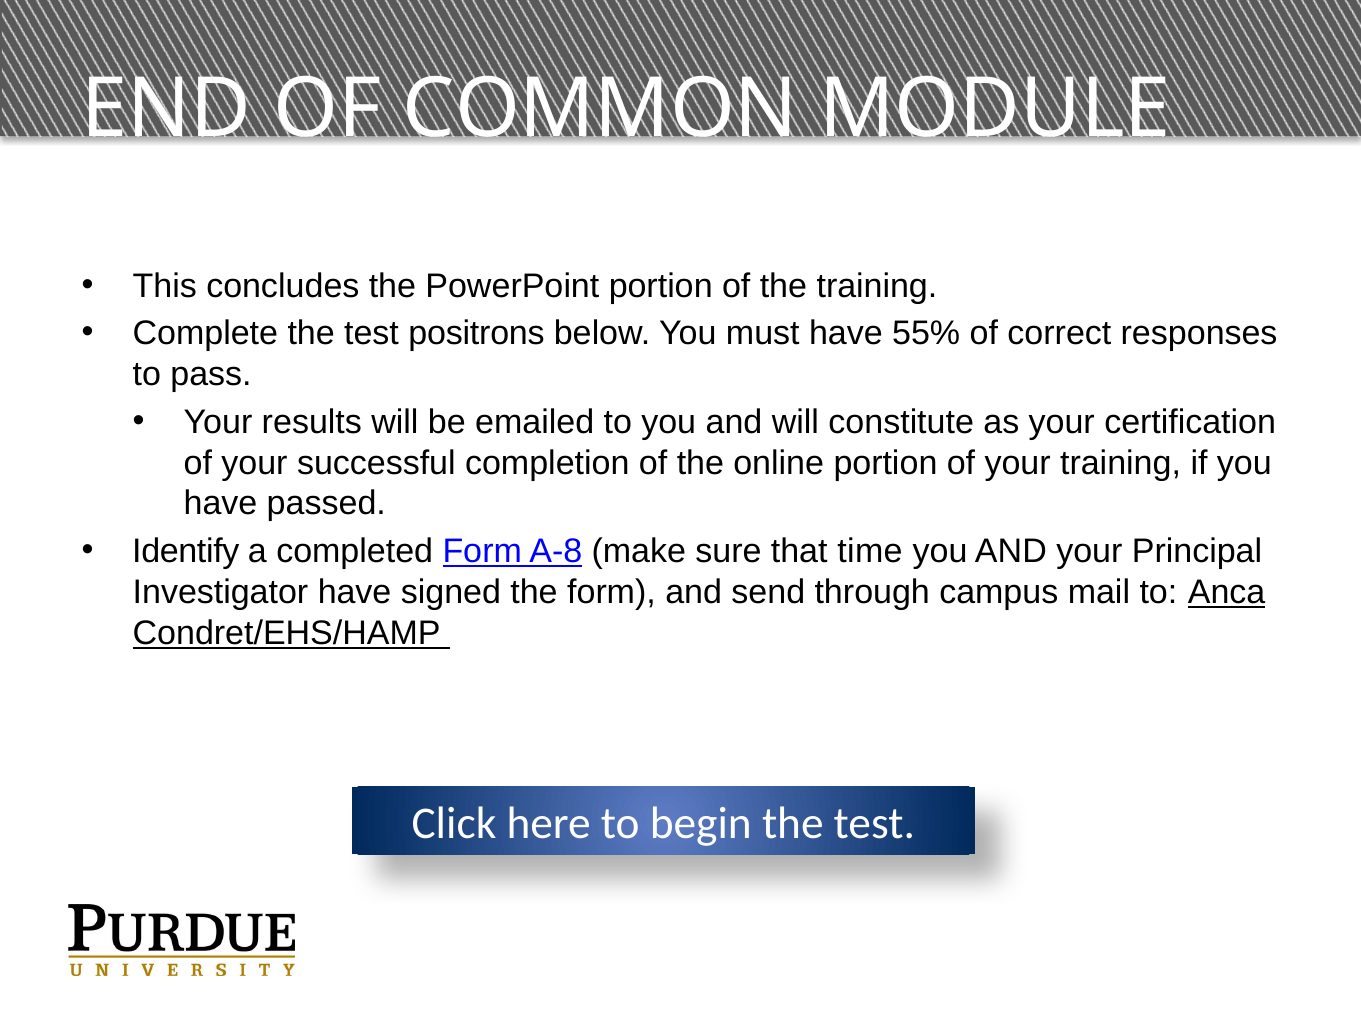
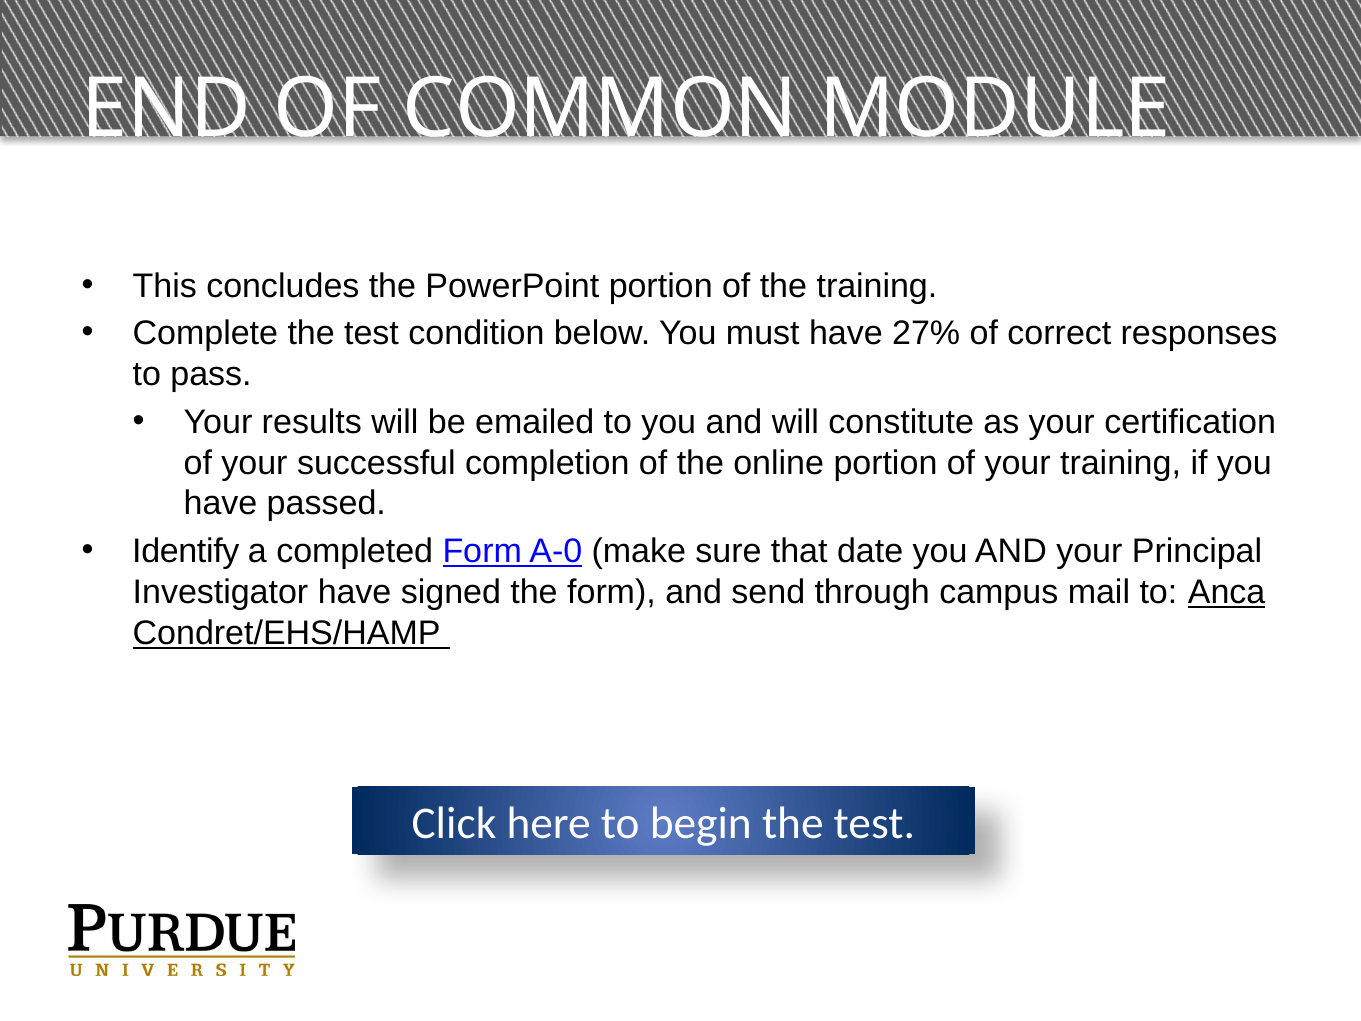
positrons: positrons -> condition
55%: 55% -> 27%
A-8: A-8 -> A-0
time: time -> date
